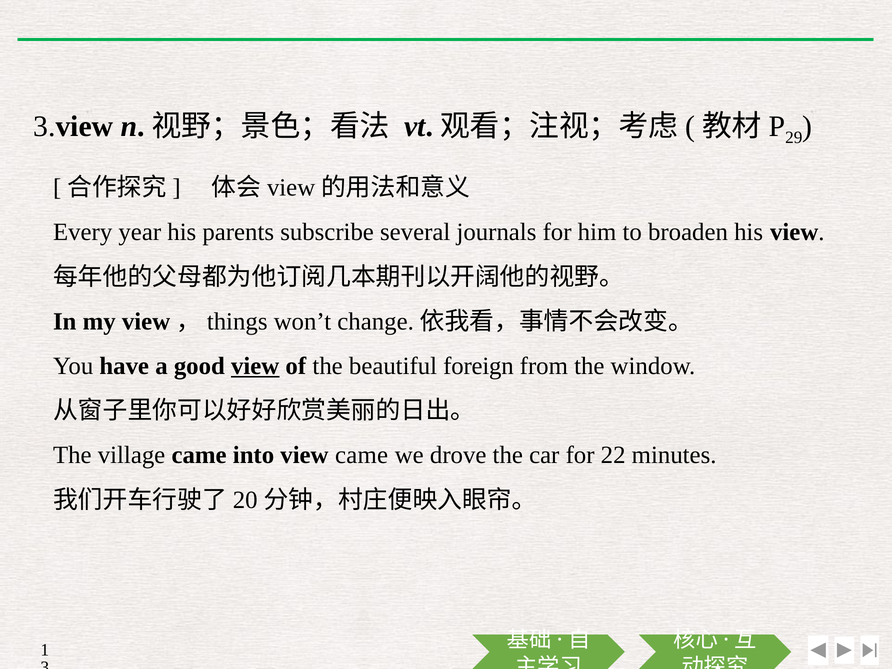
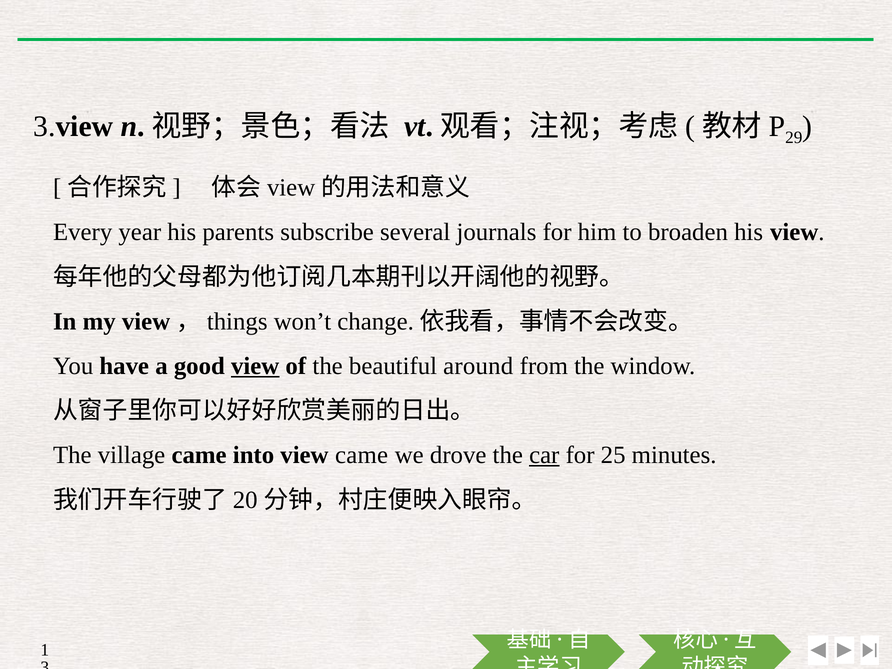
foreign: foreign -> around
car underline: none -> present
22: 22 -> 25
